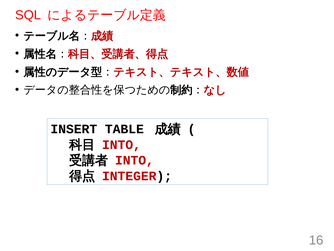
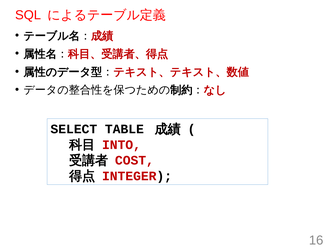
INSERT: INSERT -> SELECT
INTO at (134, 160): INTO -> COST
